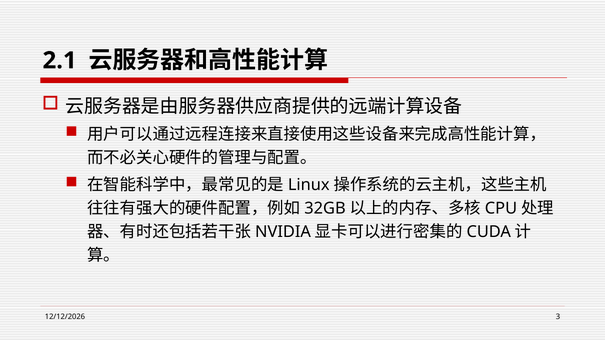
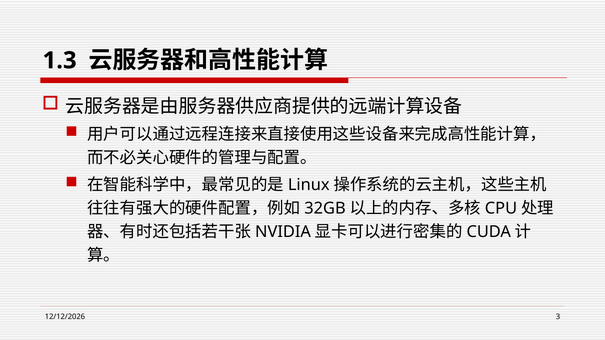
2.1: 2.1 -> 1.3
